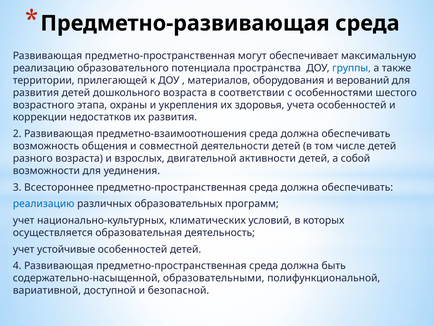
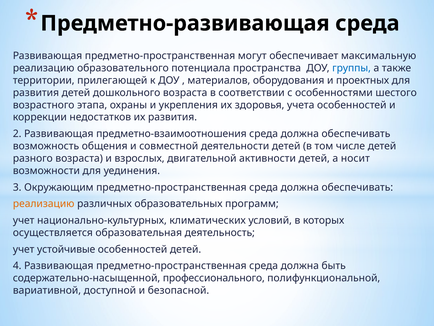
верований: верований -> проектных
собой: собой -> носит
Всестороннее: Всестороннее -> Окружающим
реализацию at (44, 204) colour: blue -> orange
образовательными: образовательными -> профессионального
